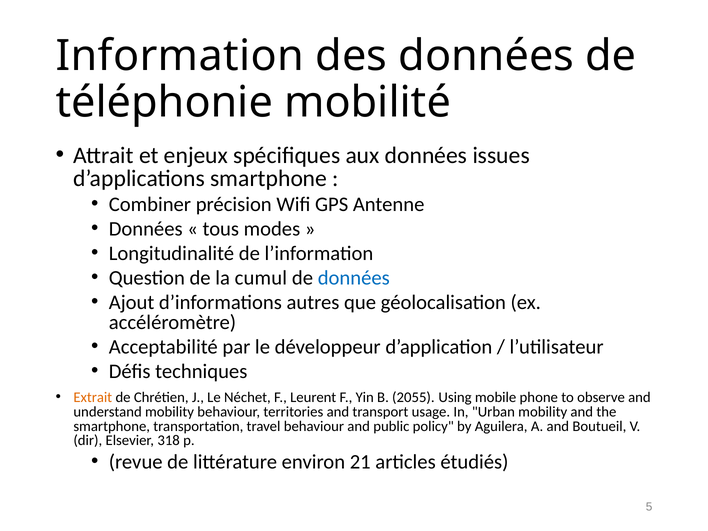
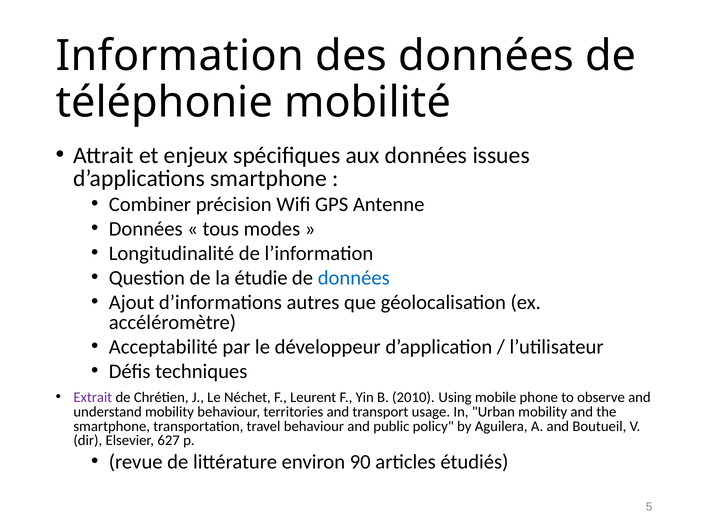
cumul: cumul -> étudie
Extrait colour: orange -> purple
2055: 2055 -> 2010
318: 318 -> 627
21: 21 -> 90
